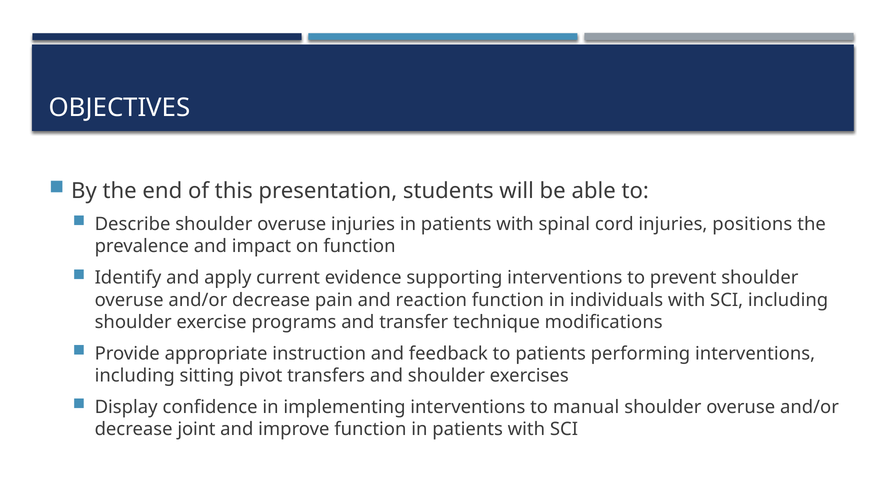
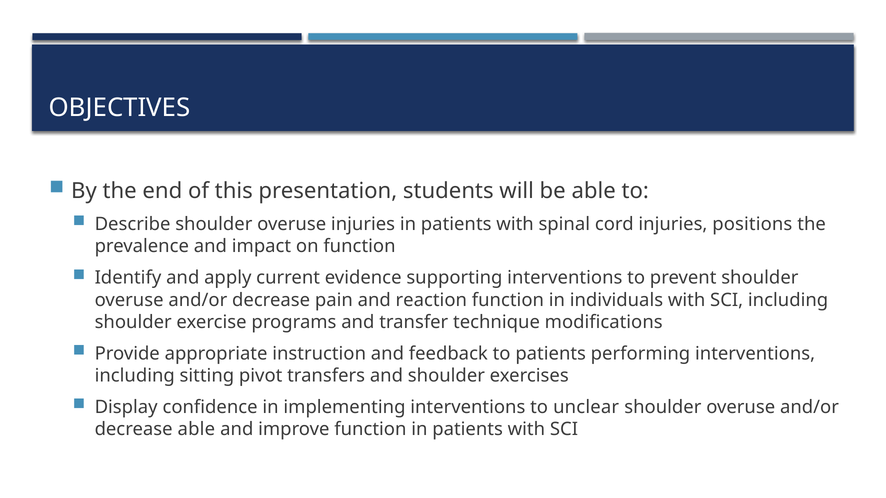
manual: manual -> unclear
decrease joint: joint -> able
